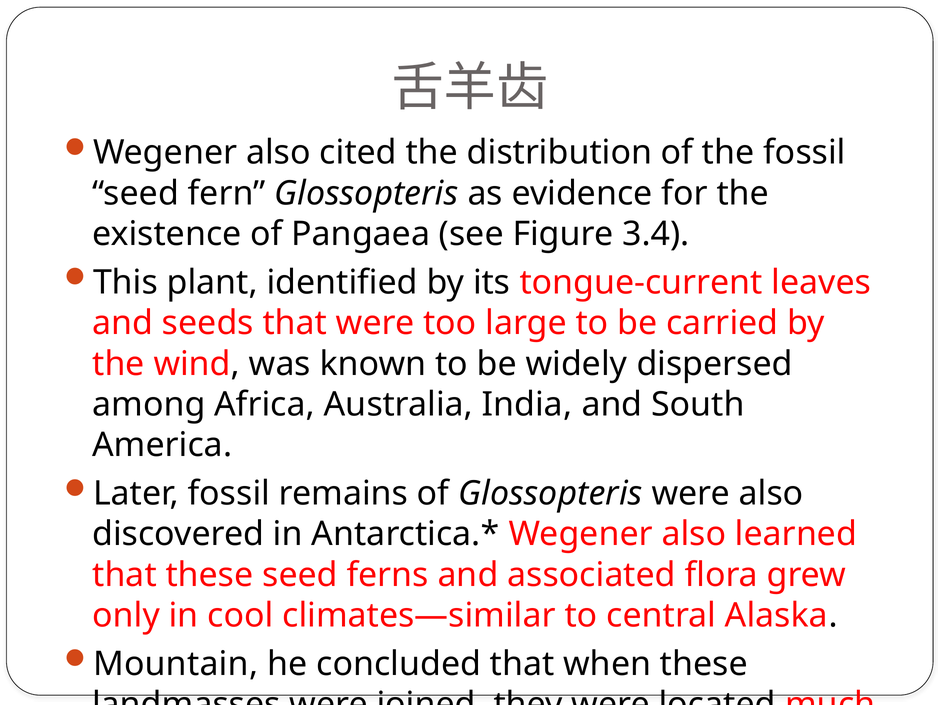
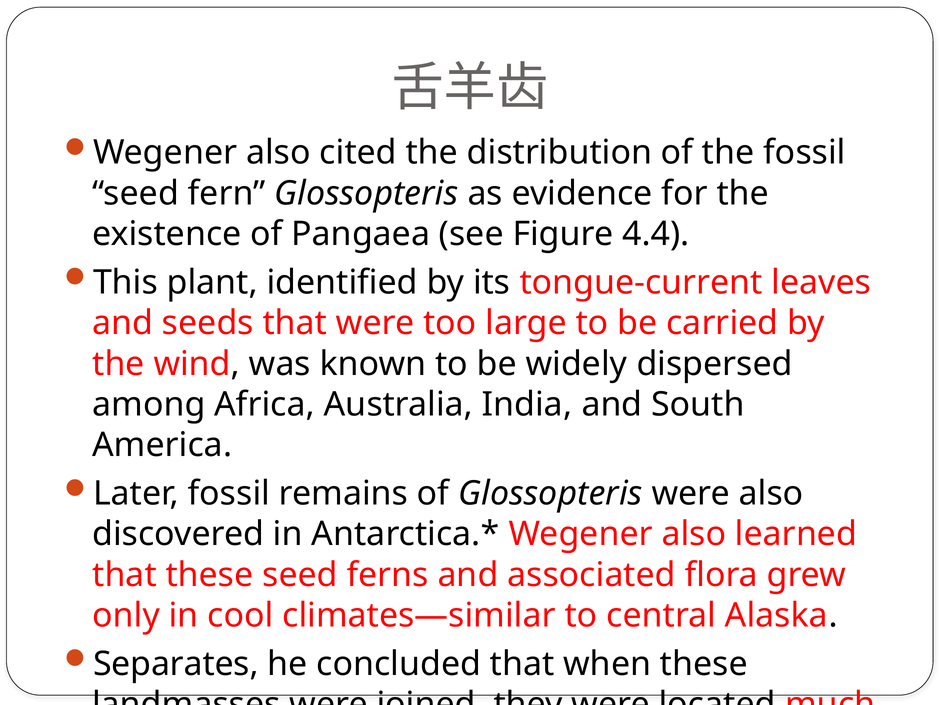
3.4: 3.4 -> 4.4
Mountain: Mountain -> Separates
